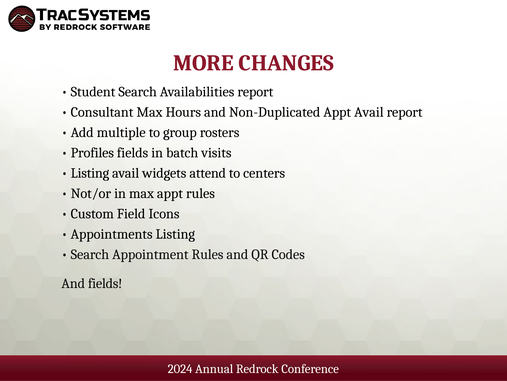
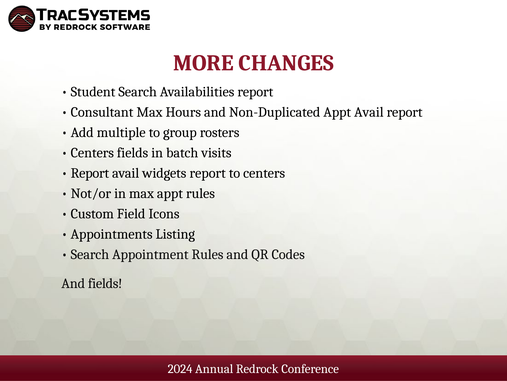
Profiles at (92, 153): Profiles -> Centers
Listing at (90, 173): Listing -> Report
widgets attend: attend -> report
